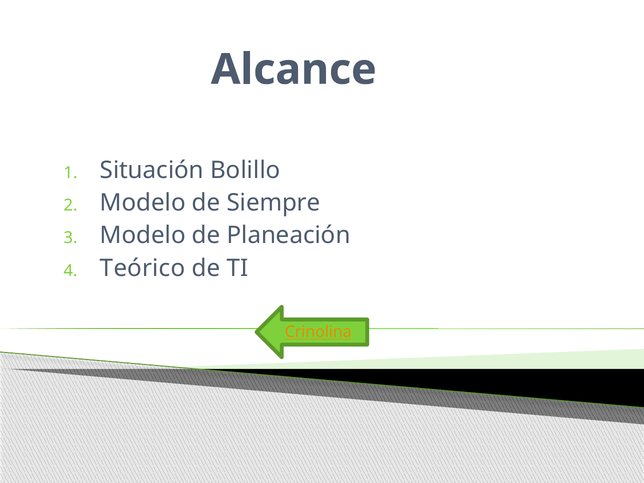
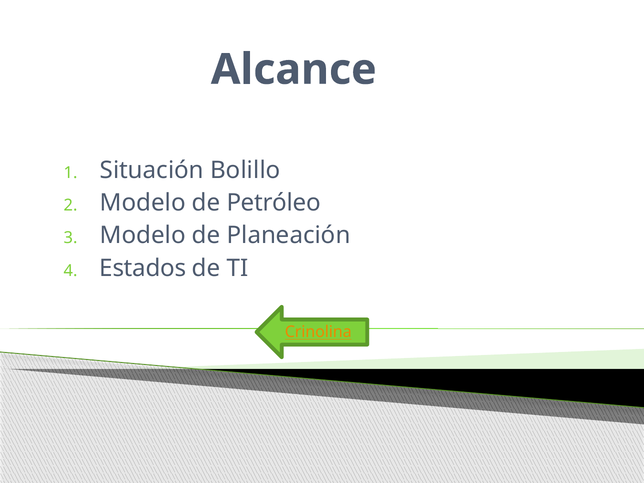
Siempre: Siempre -> Petróleo
Teórico: Teórico -> Estados
